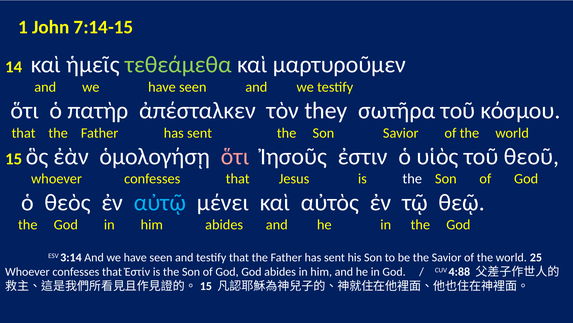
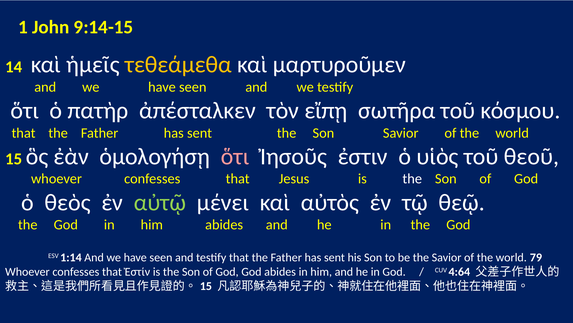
7:14-15: 7:14-15 -> 9:14-15
τεθεάμεθα colour: light green -> yellow
they: they -> εἴπῃ
αὐτῷ colour: light blue -> light green
3:14: 3:14 -> 1:14
25: 25 -> 79
4:88: 4:88 -> 4:64
